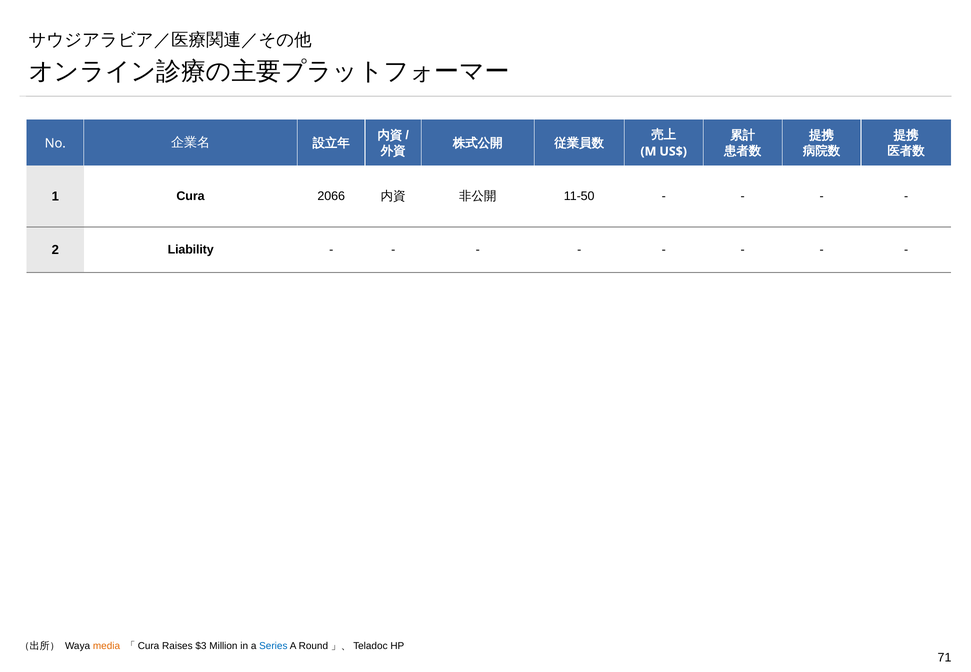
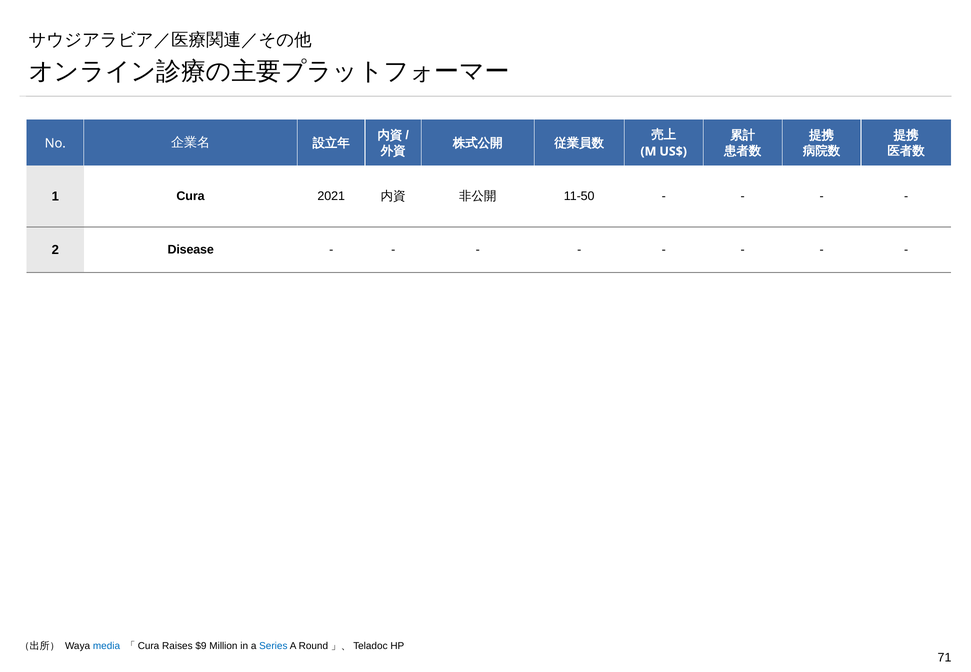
2066: 2066 -> 2021
Liability: Liability -> Disease
media colour: orange -> blue
$3: $3 -> $9
